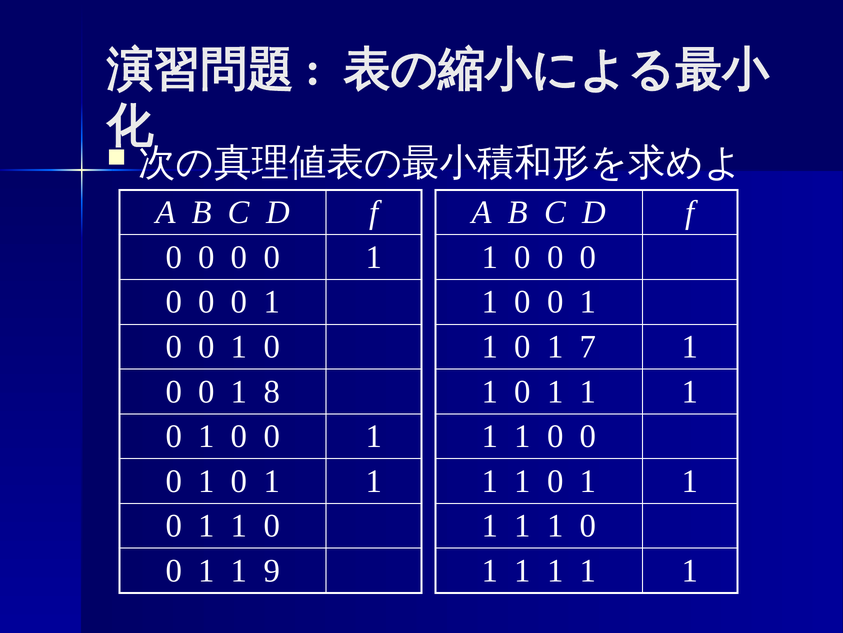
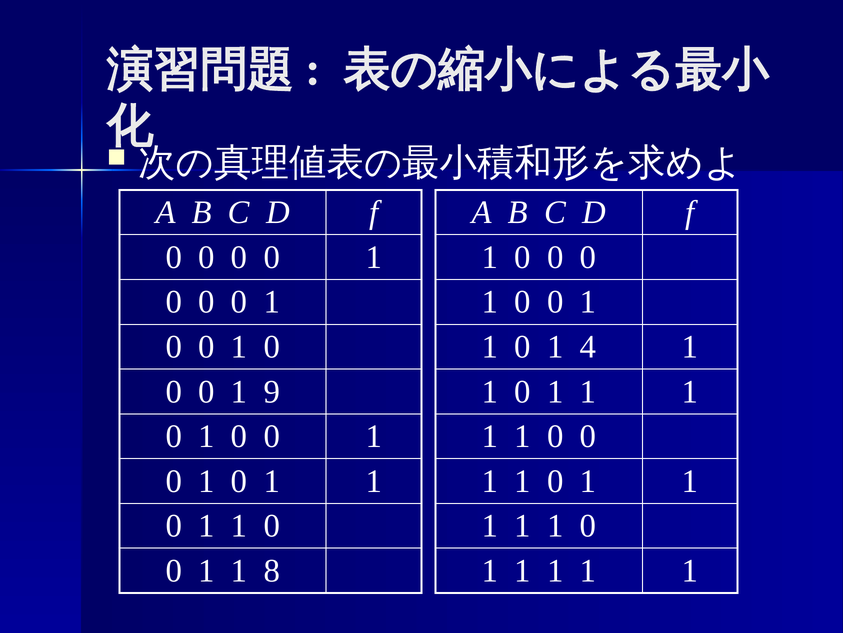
7: 7 -> 4
8: 8 -> 9
9: 9 -> 8
